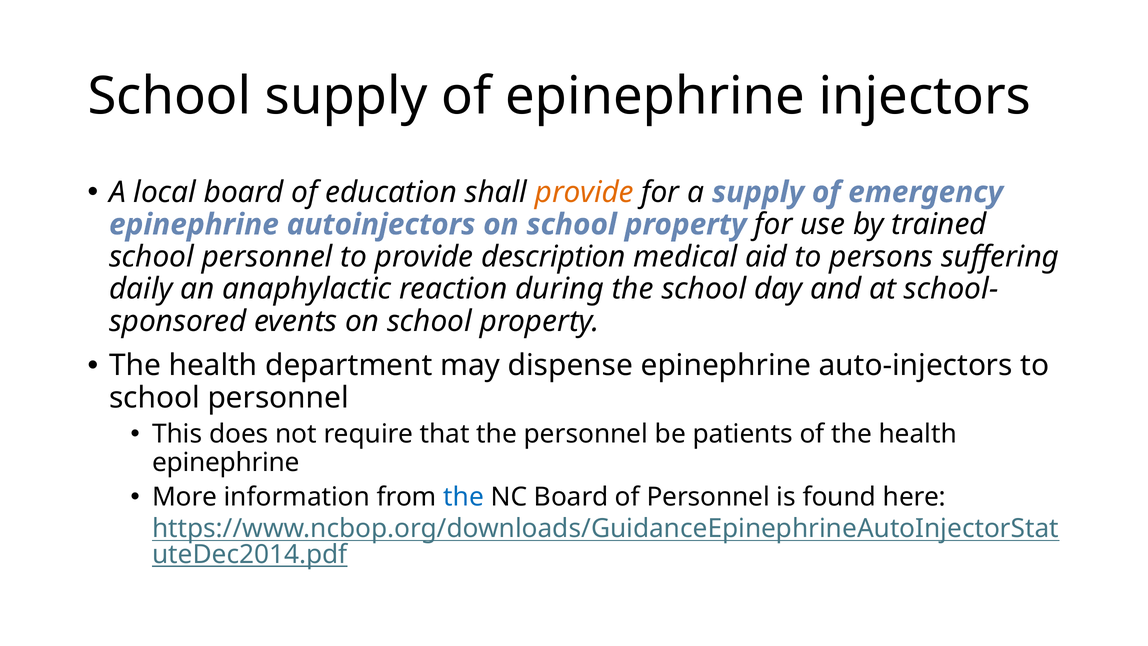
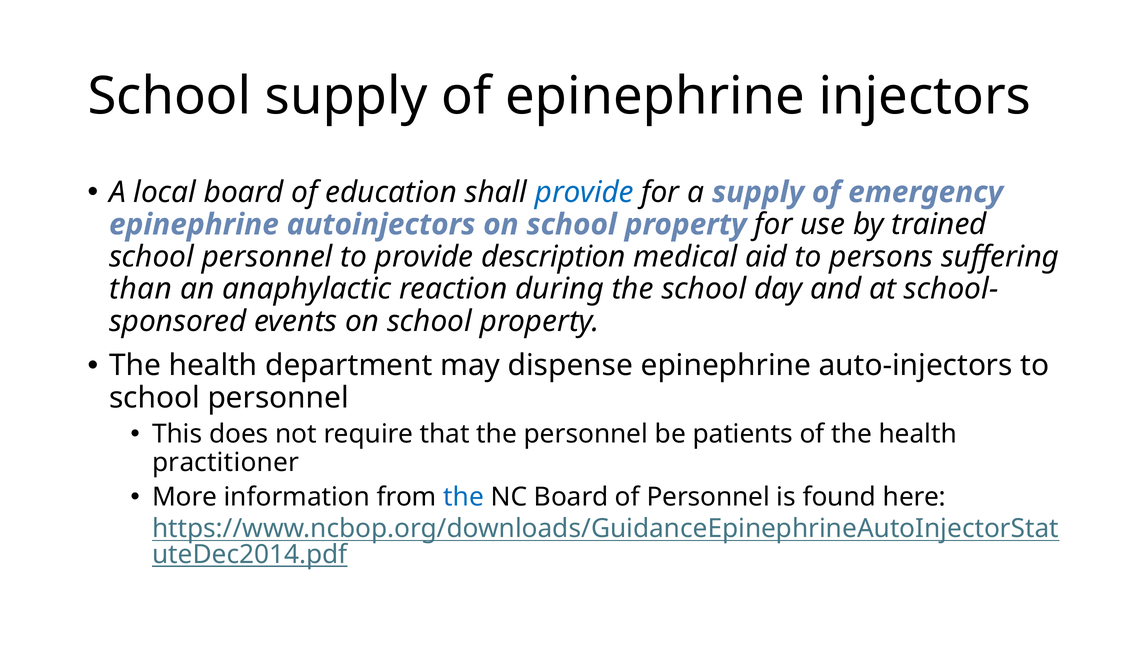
provide at (584, 192) colour: orange -> blue
daily: daily -> than
epinephrine at (226, 462): epinephrine -> practitioner
